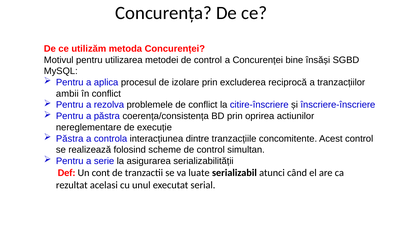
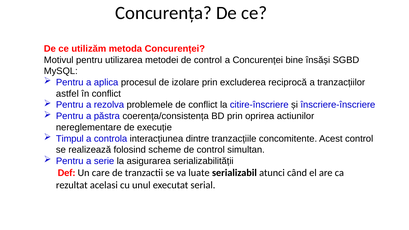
ambii: ambii -> astfel
Păstra at (70, 139): Păstra -> Timpul
cont: cont -> care
